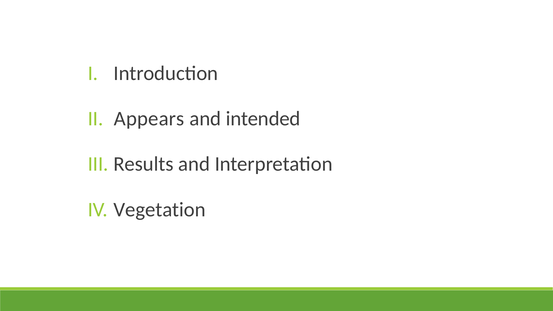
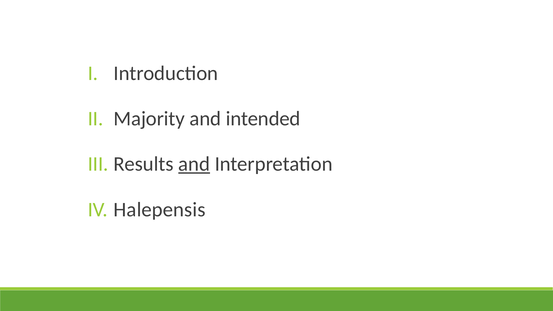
Appears: Appears -> Majority
and at (194, 164) underline: none -> present
Vegetation: Vegetation -> Halepensis
